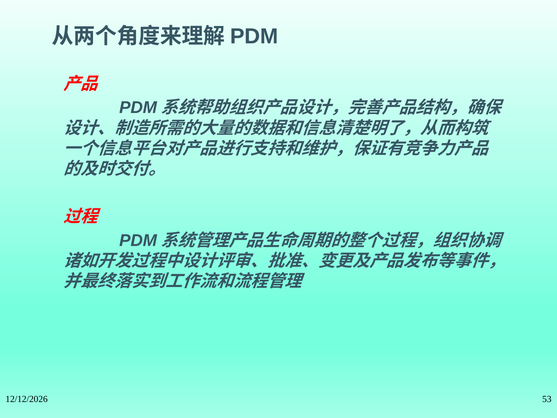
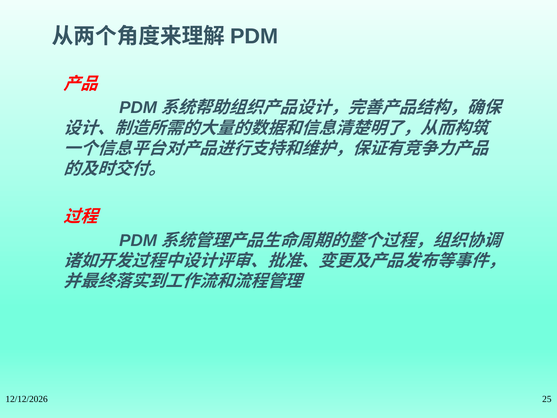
53: 53 -> 25
